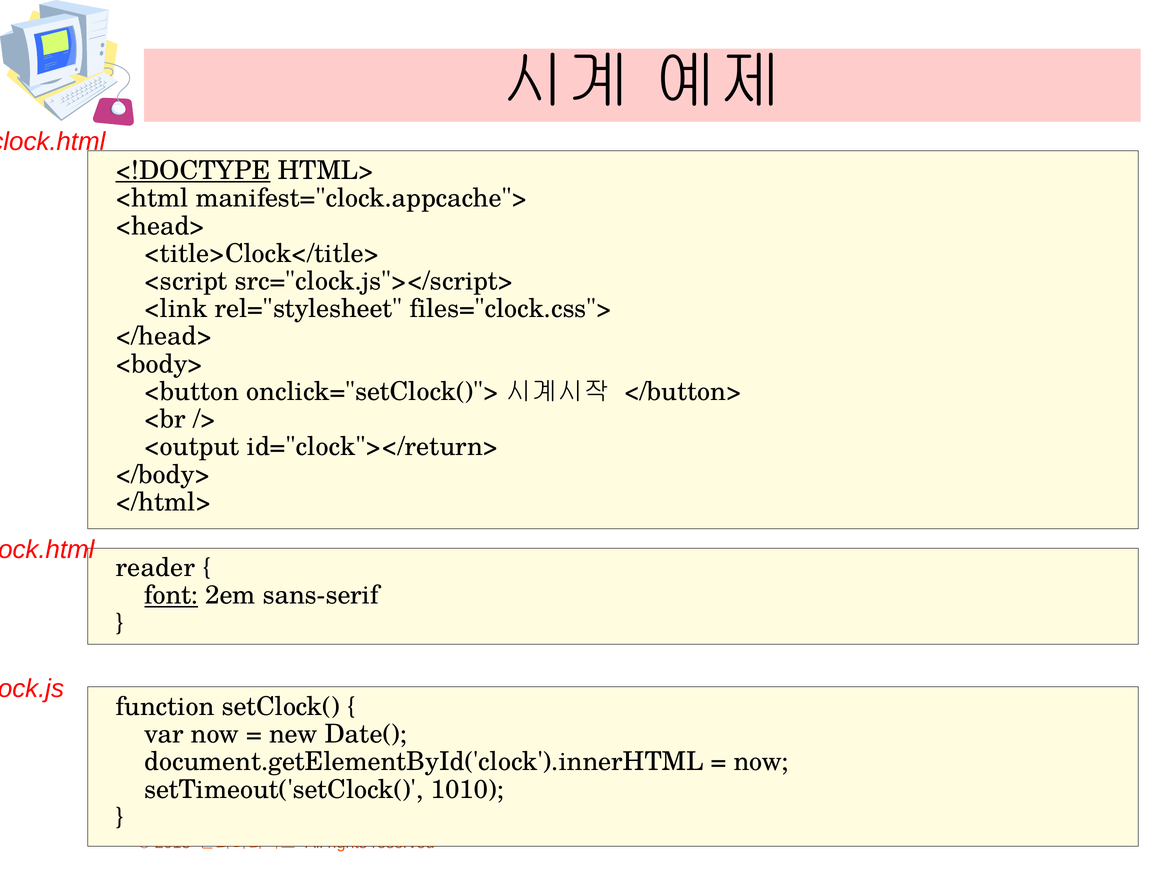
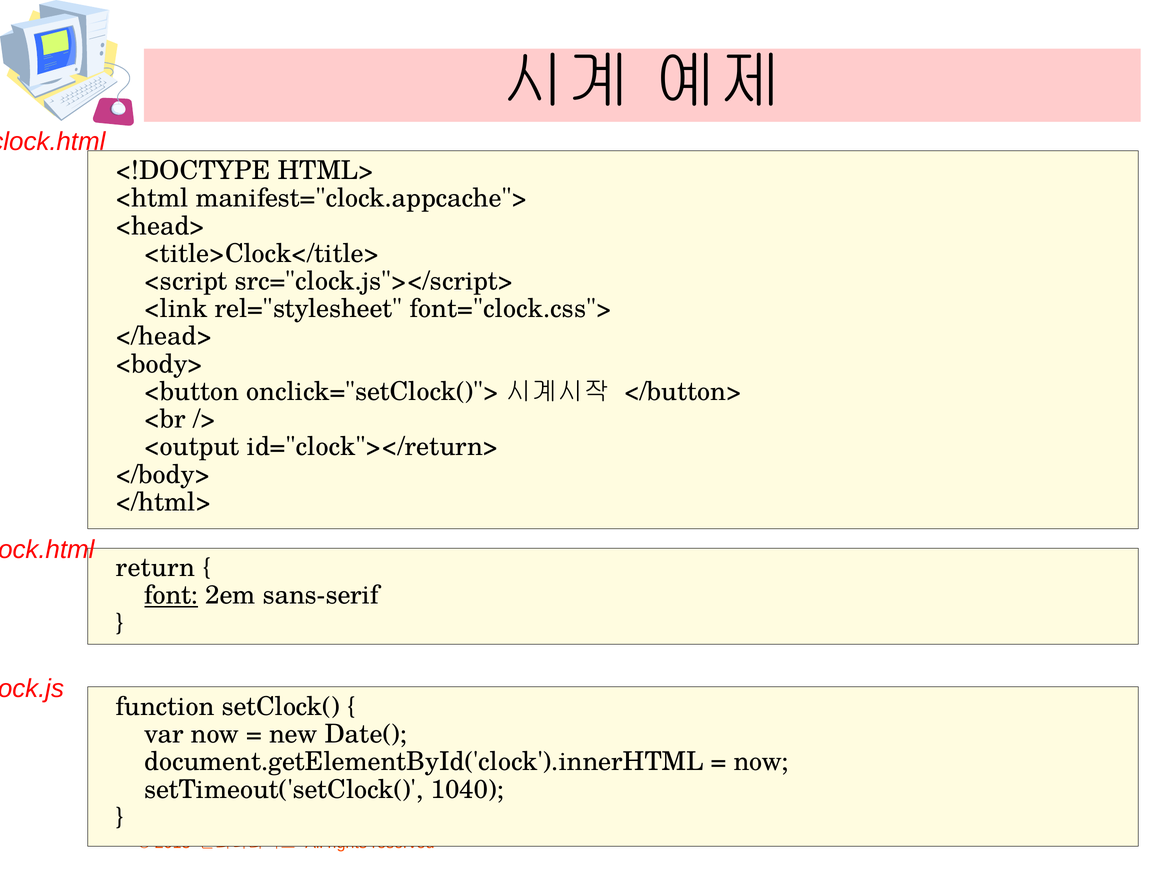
<!DOCTYPE underline: present -> none
files="clock.css">: files="clock.css"> -> font="clock.css">
reader: reader -> return
1010: 1010 -> 1040
